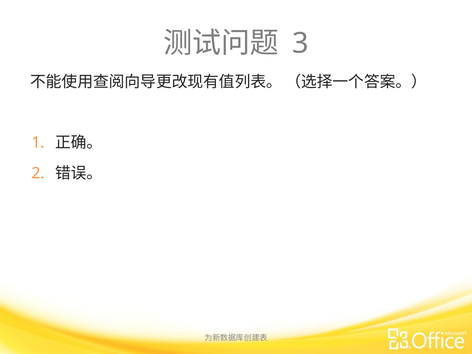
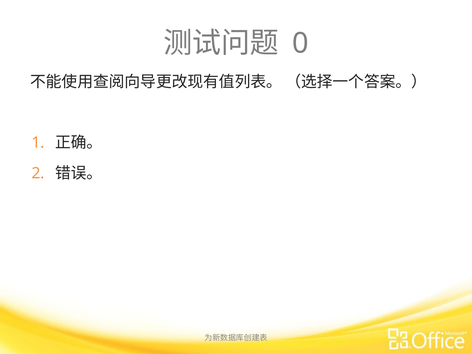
3: 3 -> 0
